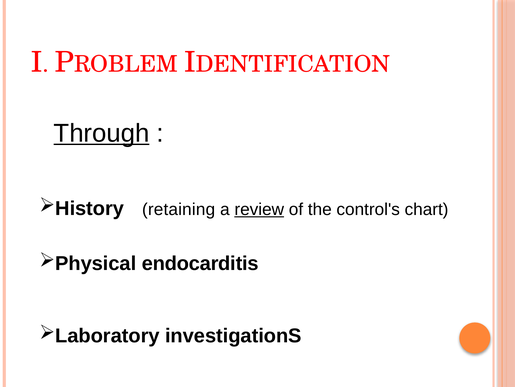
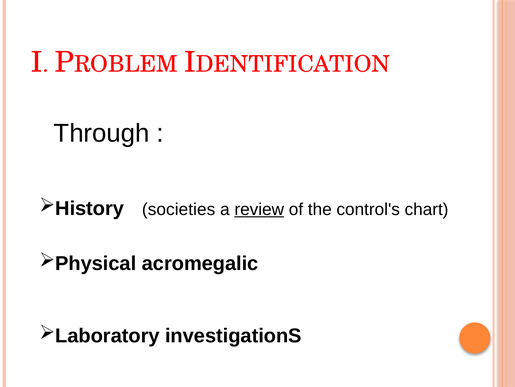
Through underline: present -> none
retaining: retaining -> societies
endocarditis: endocarditis -> acromegalic
